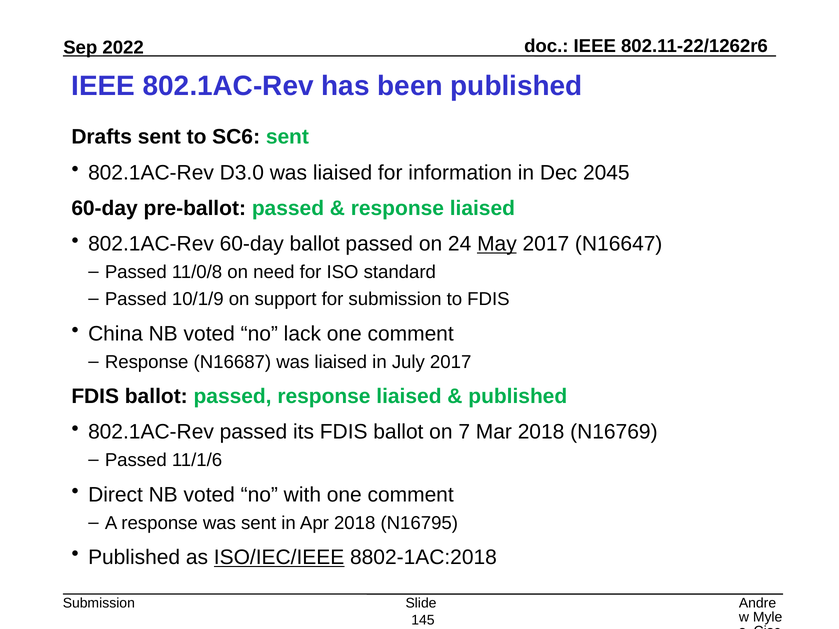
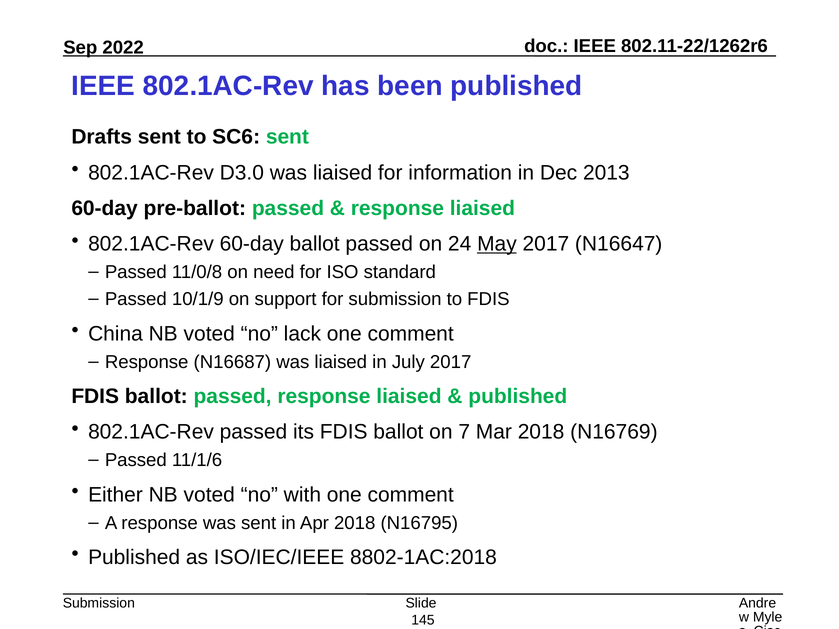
2045: 2045 -> 2013
Direct: Direct -> Either
ISO/IEC/IEEE underline: present -> none
